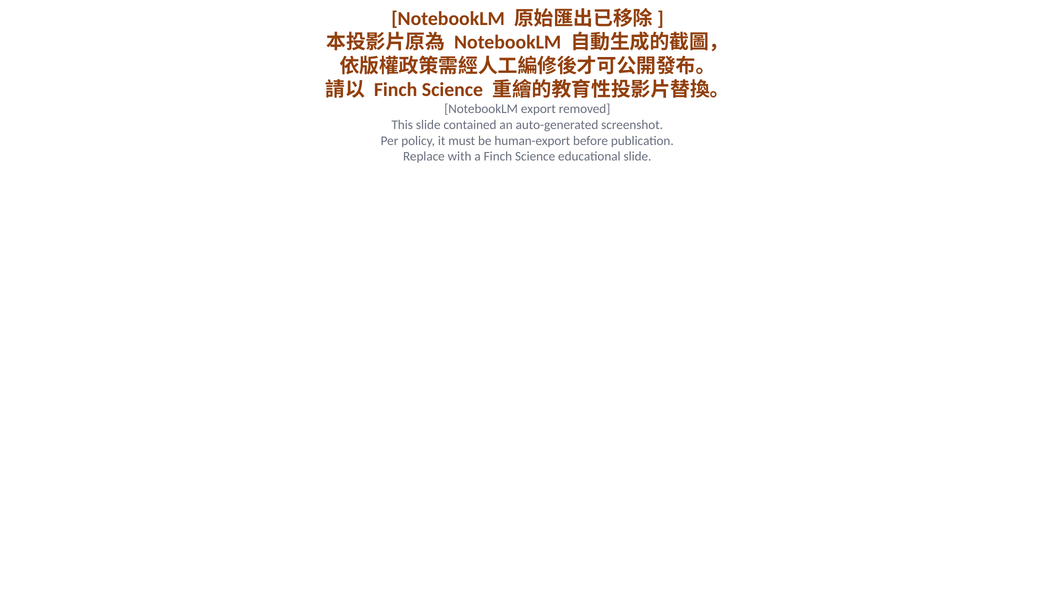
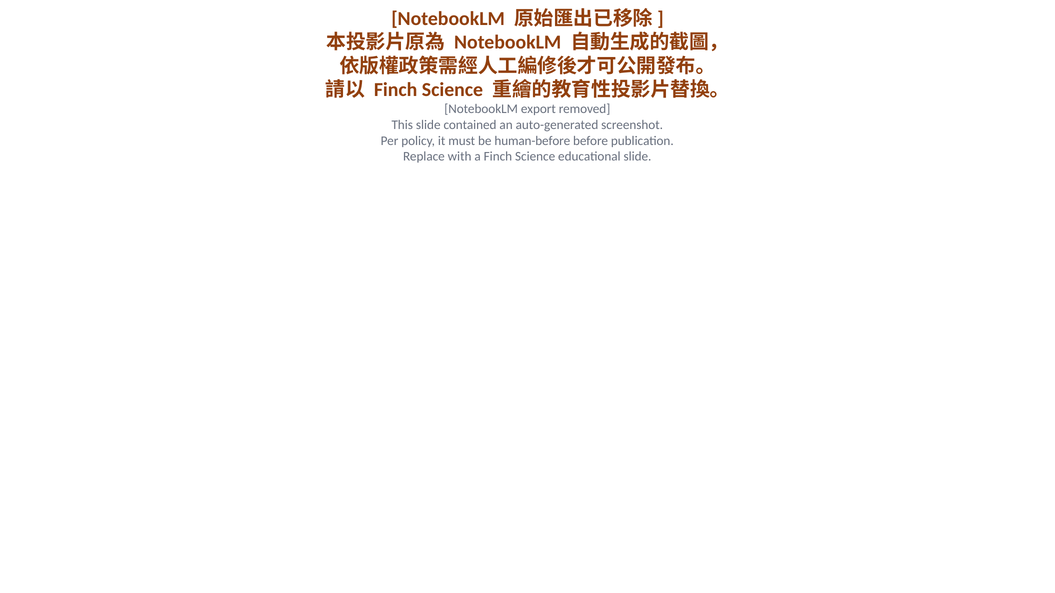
human-export: human-export -> human-before
